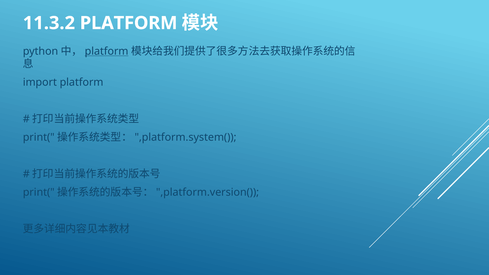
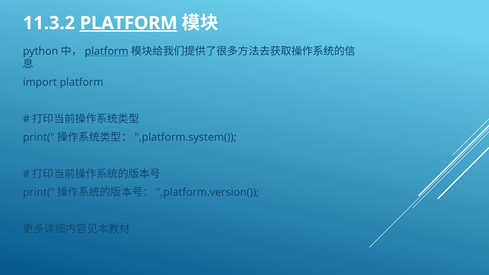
PLATFORM at (129, 23) underline: none -> present
